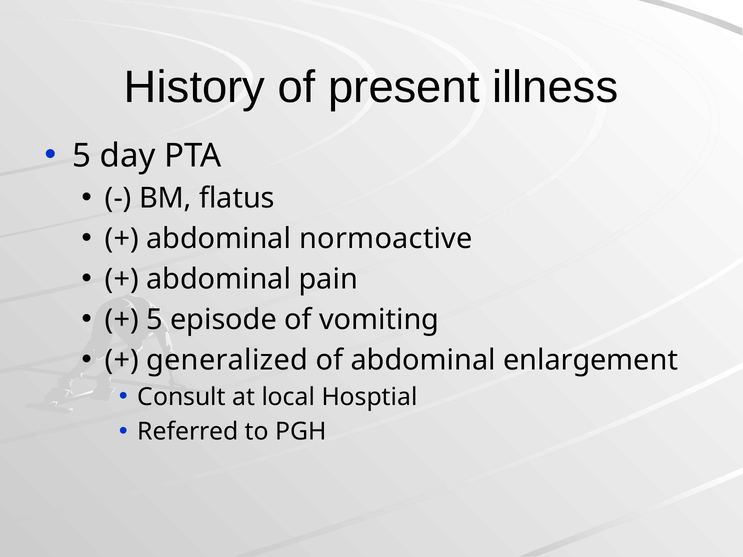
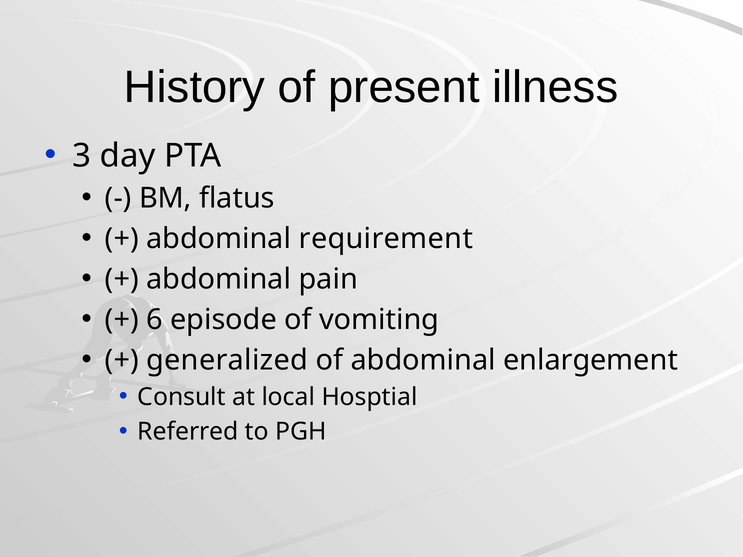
5 at (82, 156): 5 -> 3
normoactive: normoactive -> requirement
5 at (154, 320): 5 -> 6
